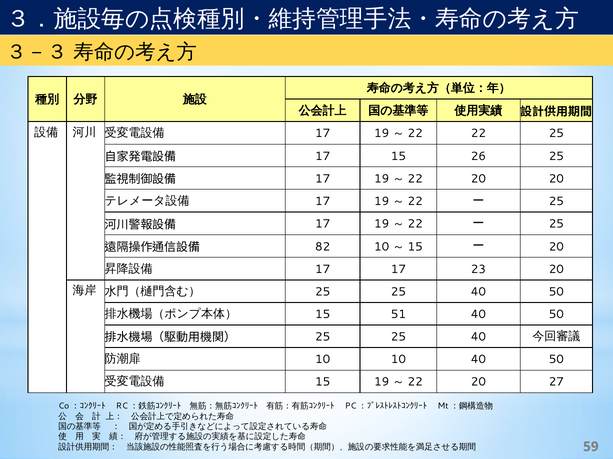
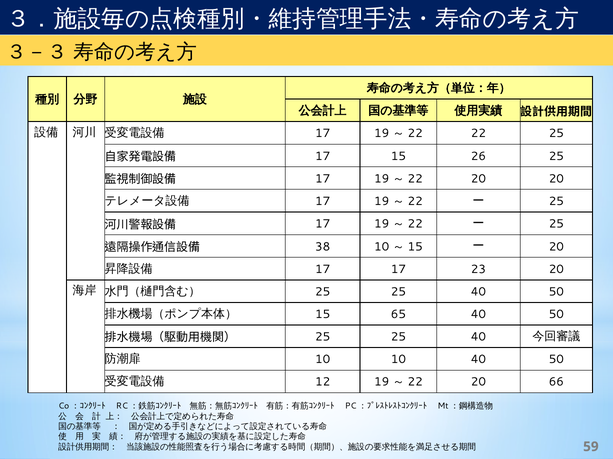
82: 82 -> 38
51: 51 -> 65
15 at (323, 383): 15 -> 12
27: 27 -> 66
